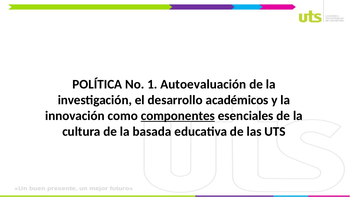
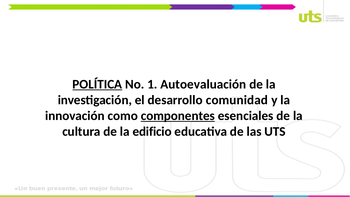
POLÍTICA underline: none -> present
académicos: académicos -> comunidad
basada: basada -> edificio
